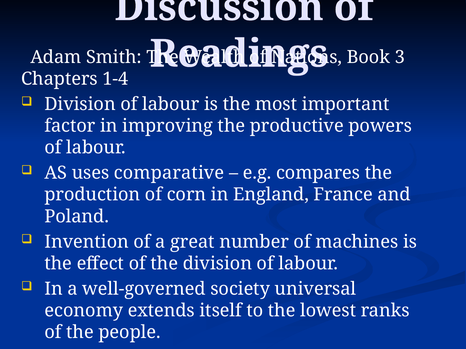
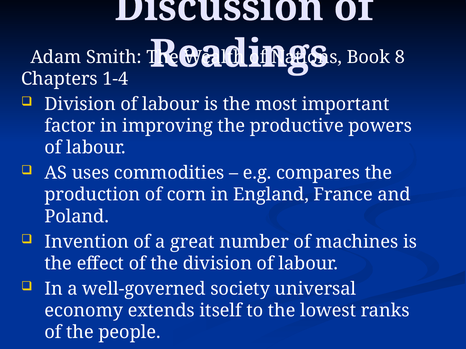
3: 3 -> 8
comparative: comparative -> commodities
